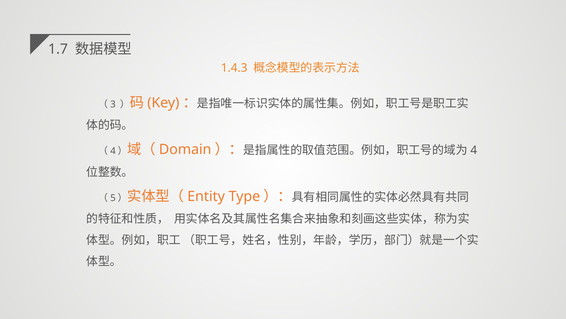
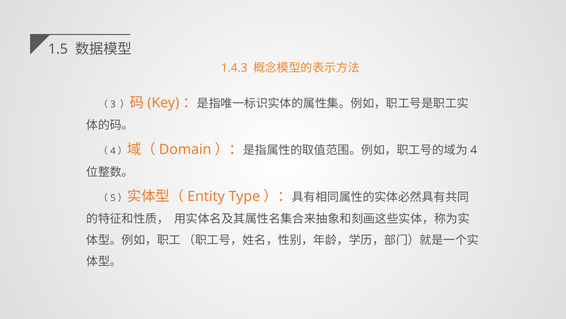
1.7: 1.7 -> 1.5
